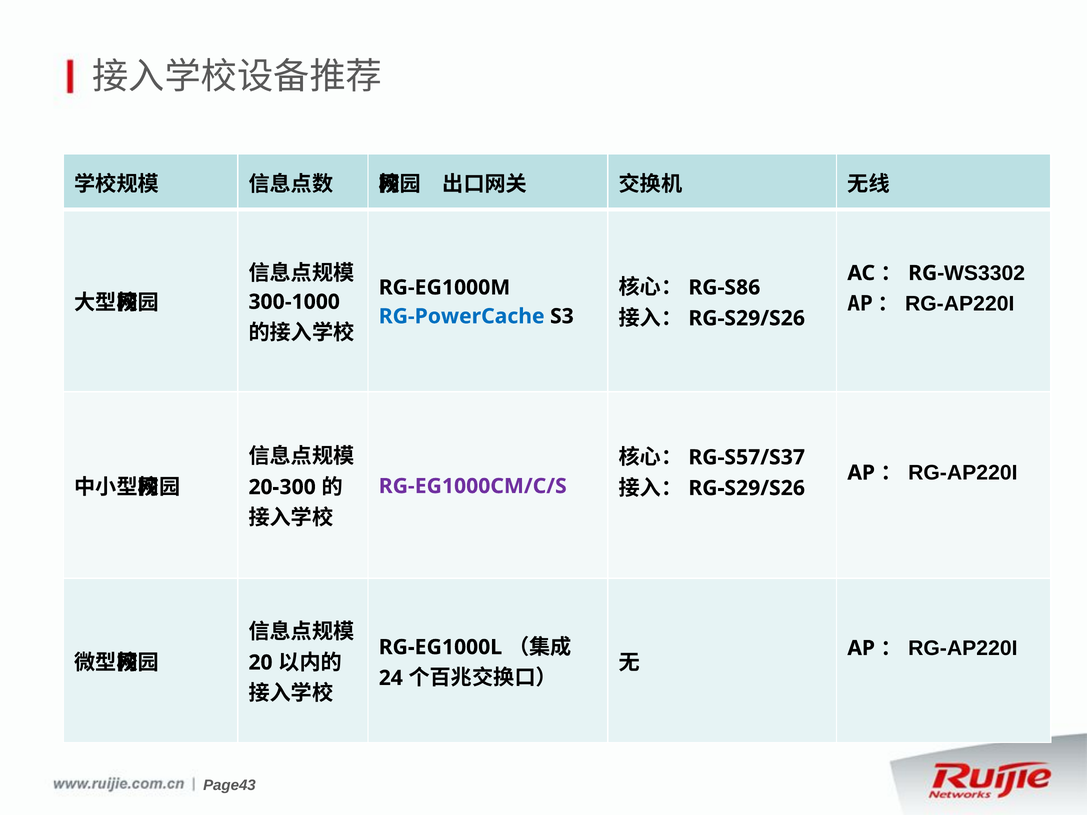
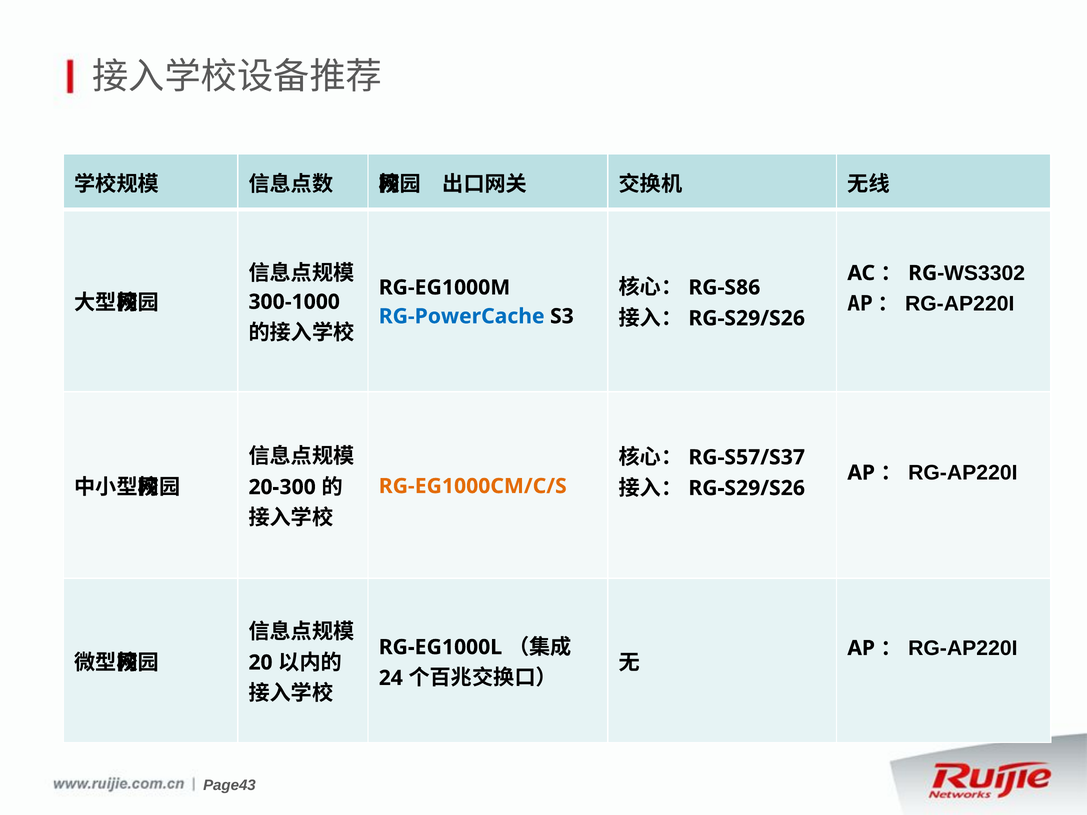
RG-EG1000CM/C/S colour: purple -> orange
